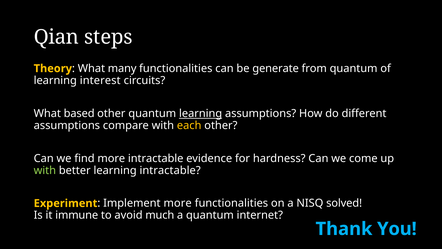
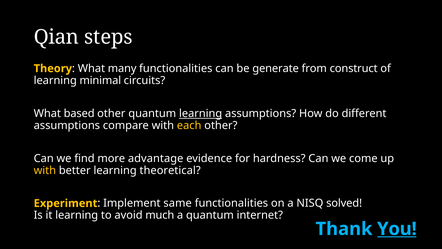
from quantum: quantum -> construct
interest: interest -> minimal
more intractable: intractable -> advantage
with at (45, 170) colour: light green -> yellow
learning intractable: intractable -> theoretical
Implement more: more -> same
it immune: immune -> learning
You underline: none -> present
